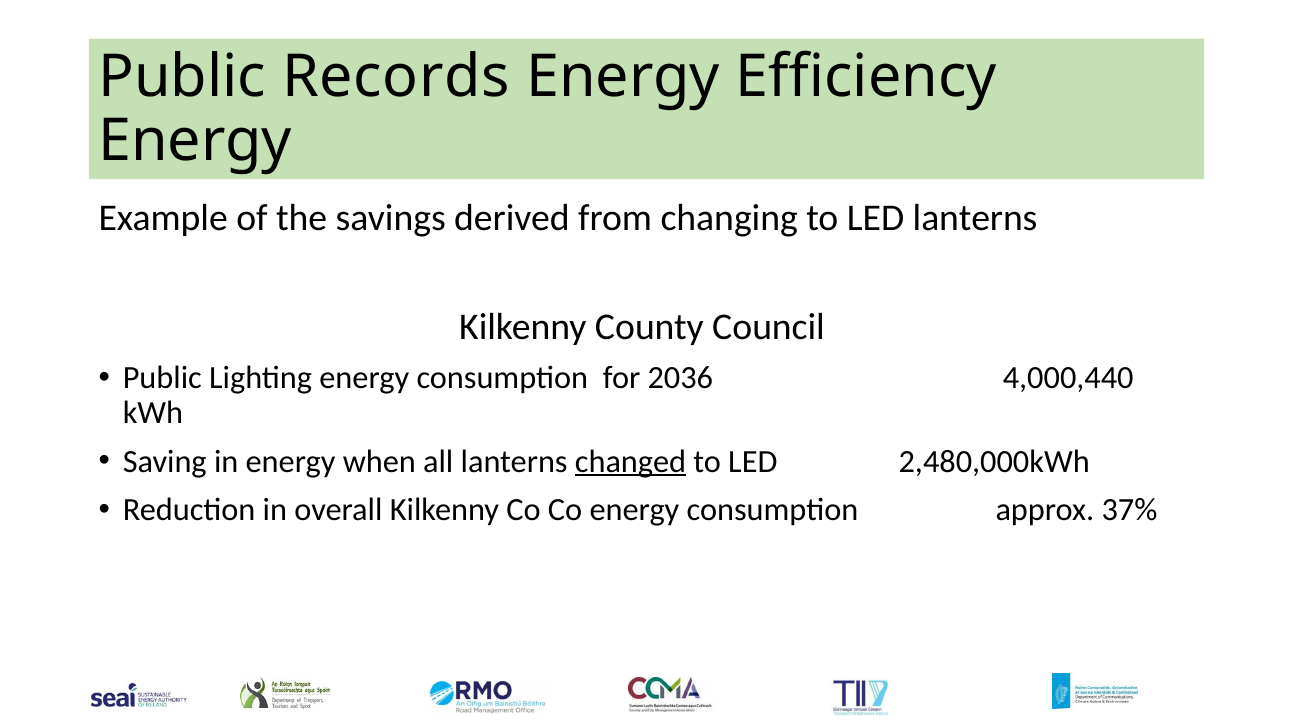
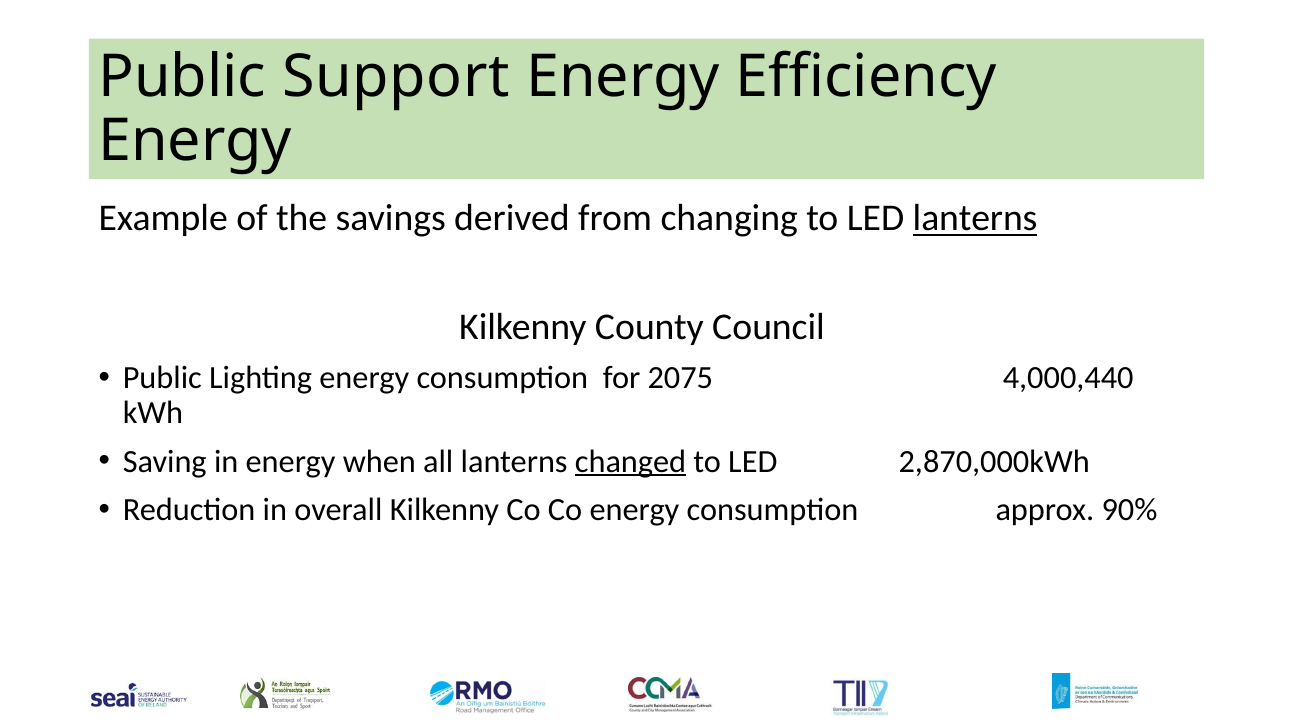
Records: Records -> Support
lanterns at (975, 219) underline: none -> present
2036: 2036 -> 2075
2,480,000kWh: 2,480,000kWh -> 2,870,000kWh
37%: 37% -> 90%
